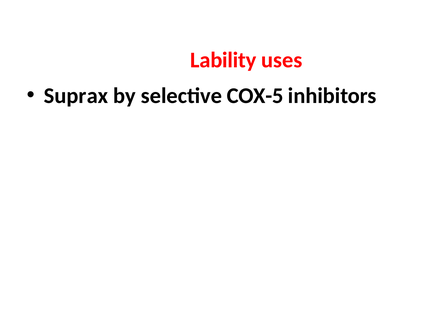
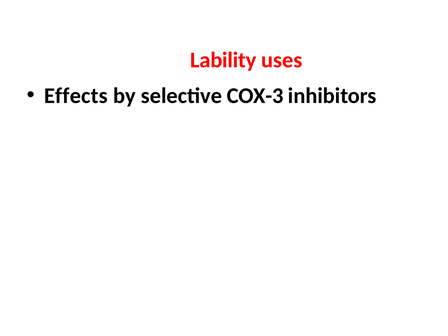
Suprax: Suprax -> Effects
COX-5: COX-5 -> COX-3
